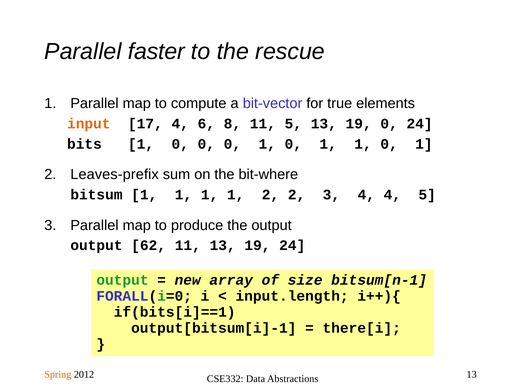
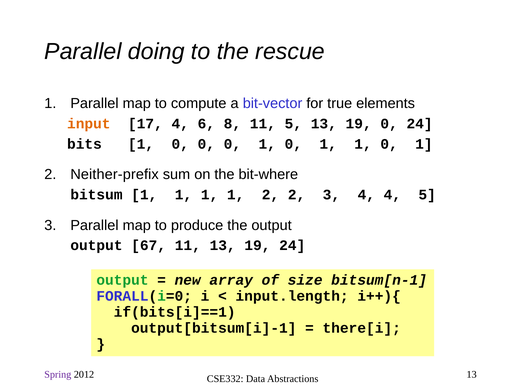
faster: faster -> doing
Leaves-prefix: Leaves-prefix -> Neither-prefix
62: 62 -> 67
Spring colour: orange -> purple
